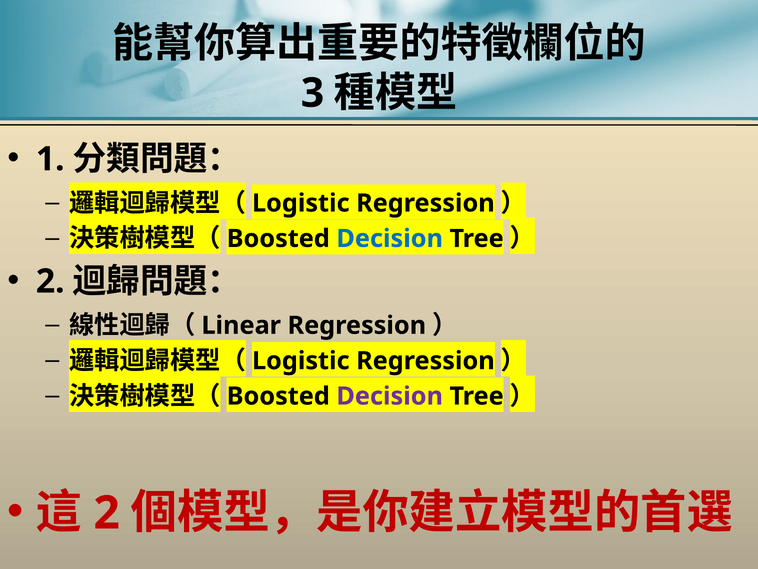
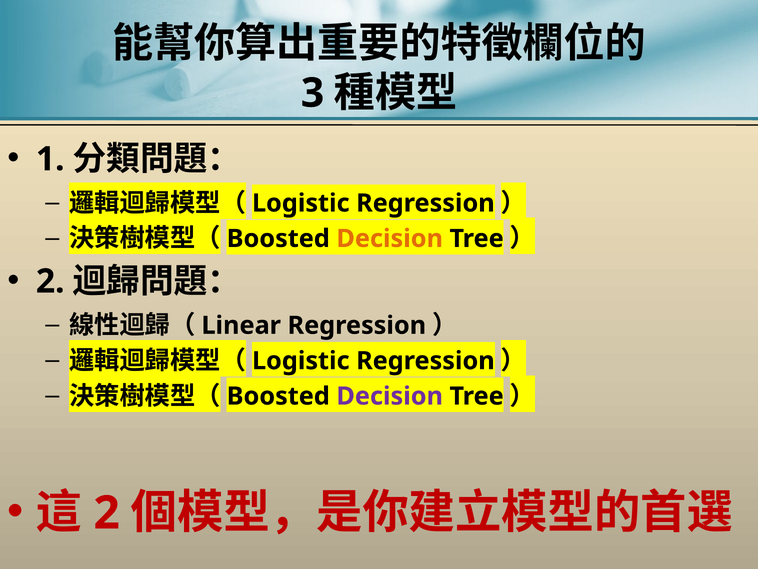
Decision at (390, 238) colour: blue -> orange
